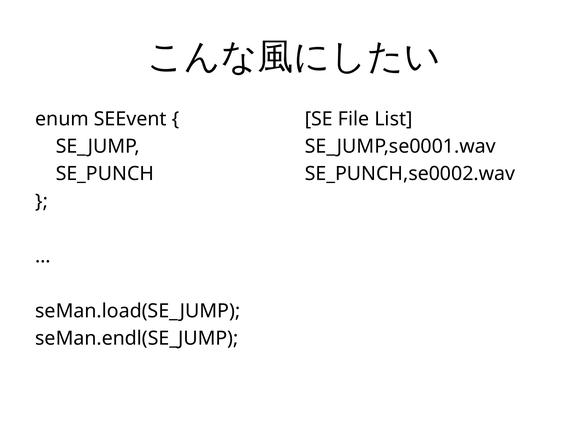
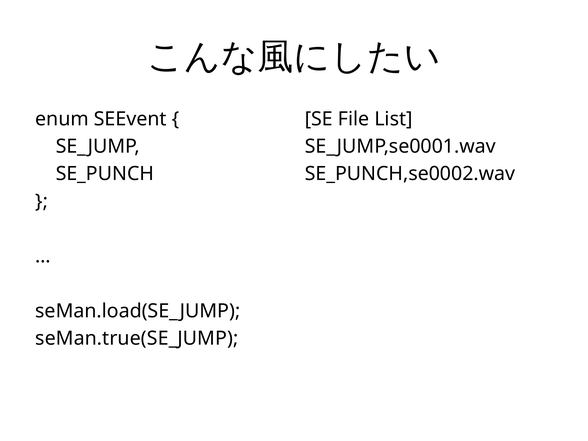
seMan.endl(SE_JUMP: seMan.endl(SE_JUMP -> seMan.true(SE_JUMP
